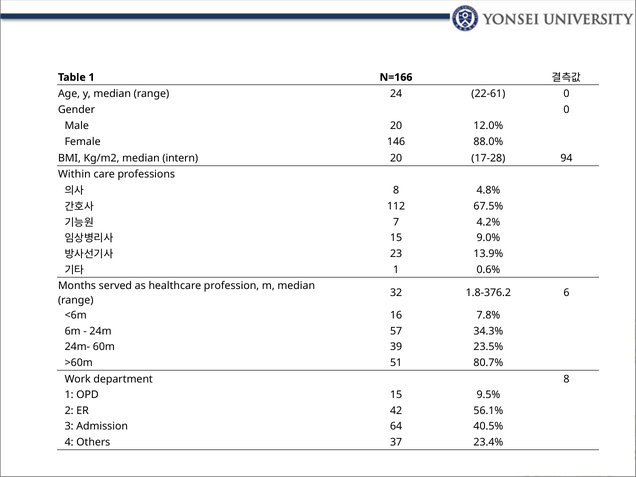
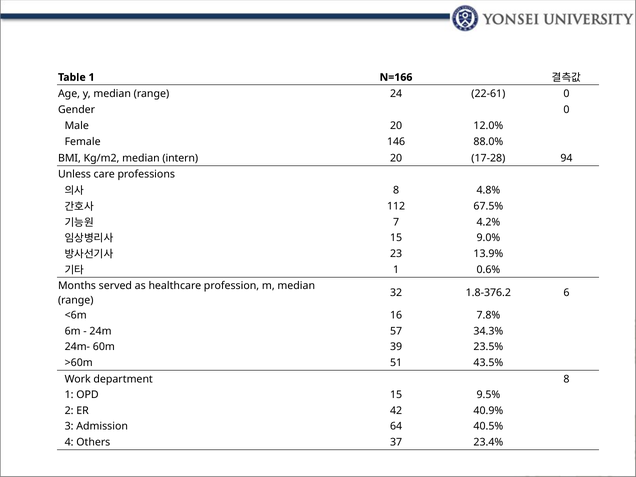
Within: Within -> Unless
80.7%: 80.7% -> 43.5%
56.1%: 56.1% -> 40.9%
